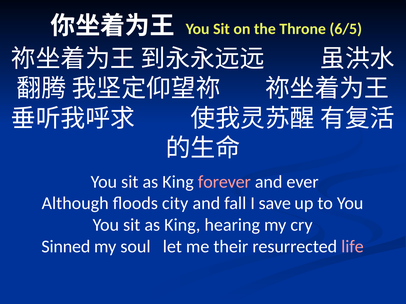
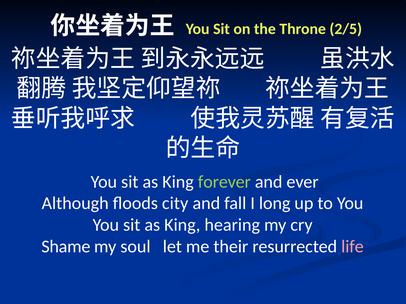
6/5: 6/5 -> 2/5
forever colour: pink -> light green
save: save -> long
Sinned: Sinned -> Shame
